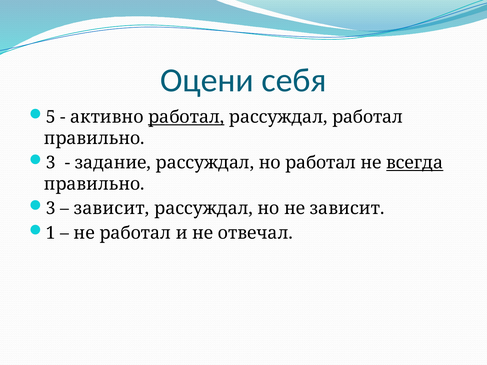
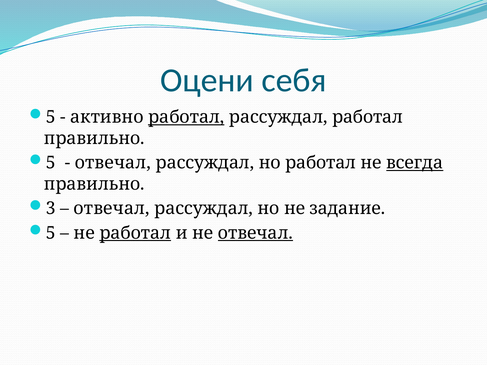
3 at (51, 163): 3 -> 5
задание at (113, 163): задание -> отвечал
зависит at (112, 209): зависит -> отвечал
не зависит: зависит -> задание
1 at (51, 233): 1 -> 5
работал at (135, 233) underline: none -> present
отвечал at (255, 233) underline: none -> present
